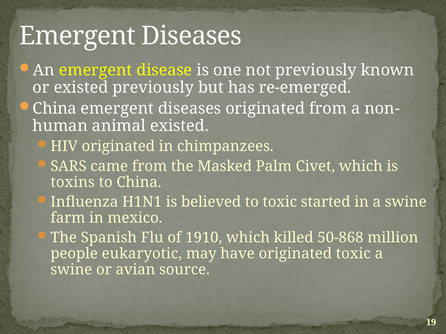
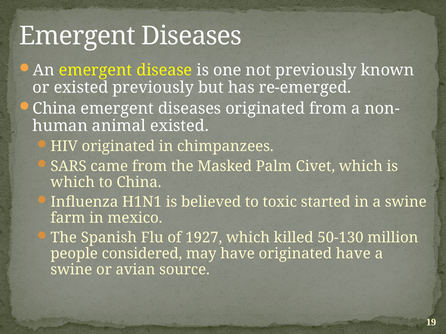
toxins at (73, 182): toxins -> which
1910: 1910 -> 1927
50-868: 50-868 -> 50-130
eukaryotic: eukaryotic -> considered
originated toxic: toxic -> have
